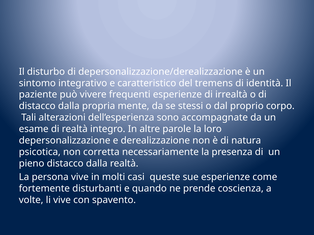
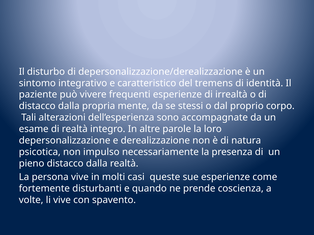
corretta: corretta -> impulso
